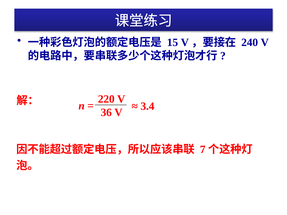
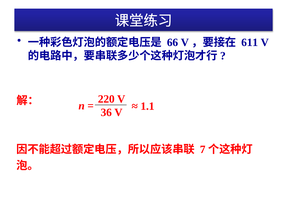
15: 15 -> 66
240: 240 -> 611
3.4: 3.4 -> 1.1
